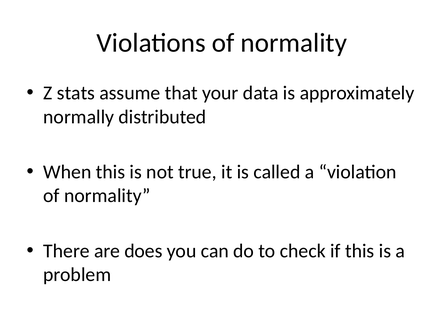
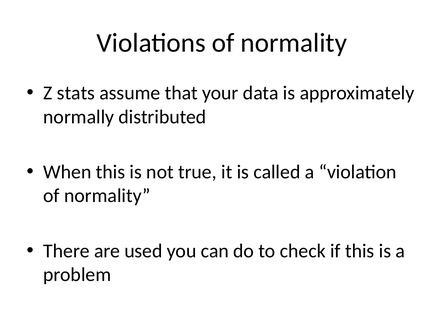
does: does -> used
